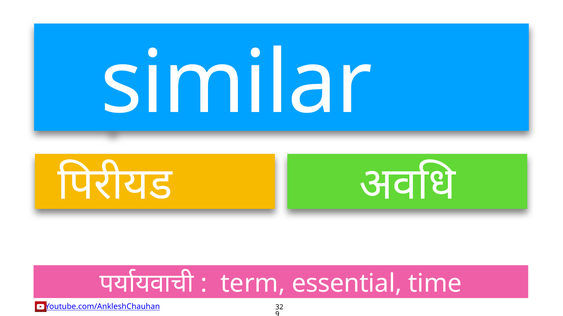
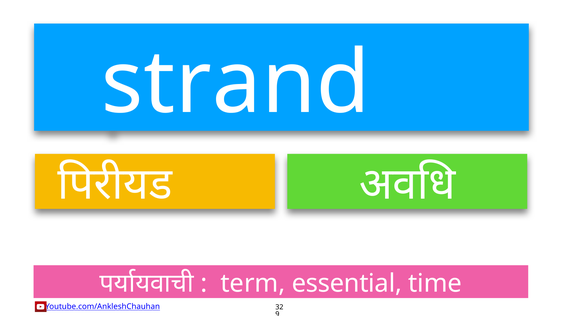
similar: similar -> strand
